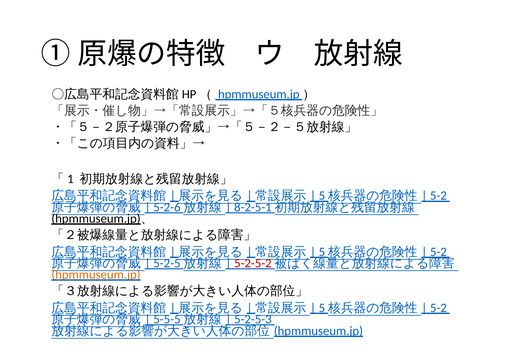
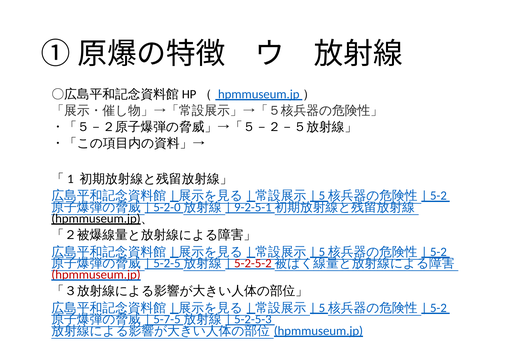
5-2-6: 5-2-6 -> 5-2-0
8-2-5-1: 8-2-5-1 -> 9-2-5-1
hpmmuseum.jp at (96, 274) colour: orange -> red
5-5-5: 5-5-5 -> 5-7-5
